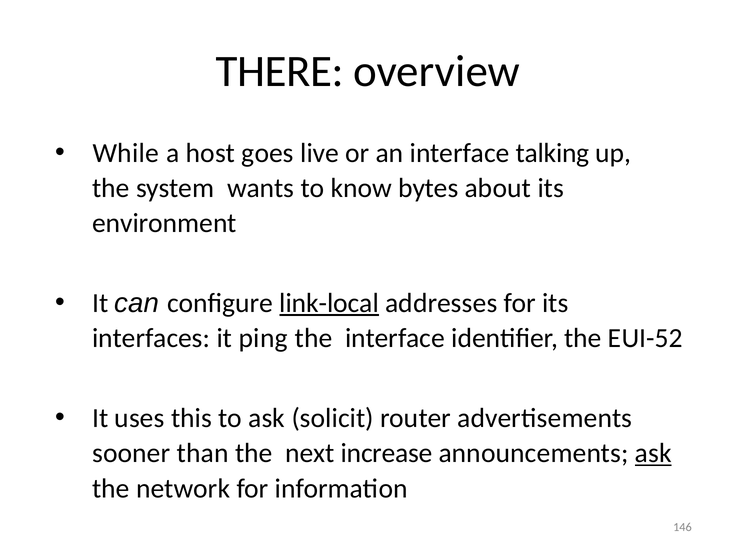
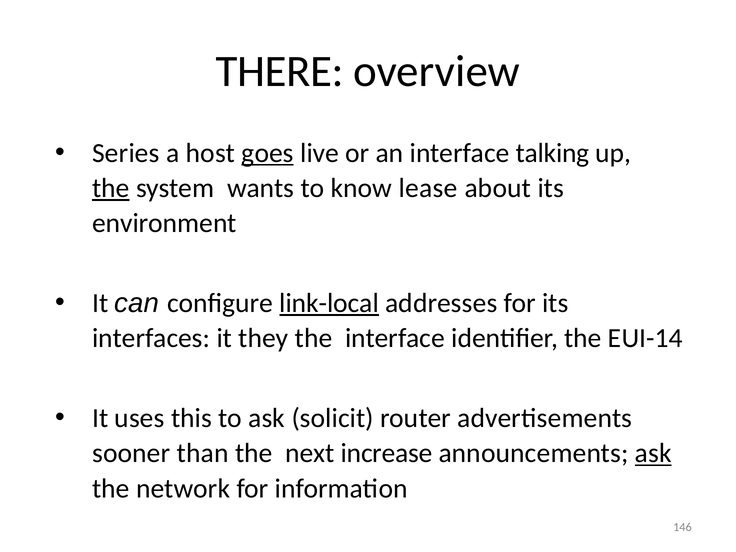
While: While -> Series
goes underline: none -> present
the at (111, 188) underline: none -> present
bytes: bytes -> lease
ping: ping -> they
EUI-52: EUI-52 -> EUI-14
